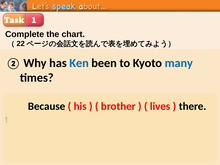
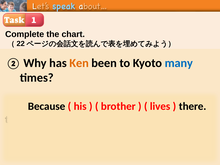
Ken colour: blue -> orange
